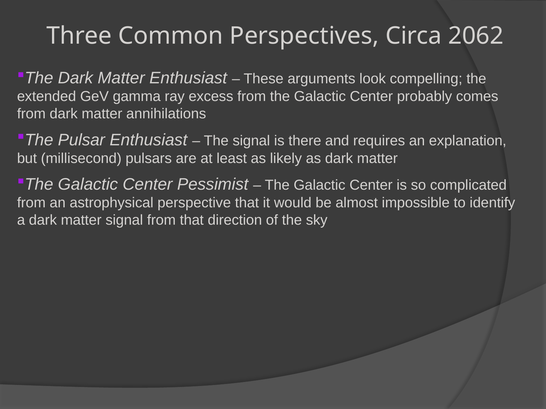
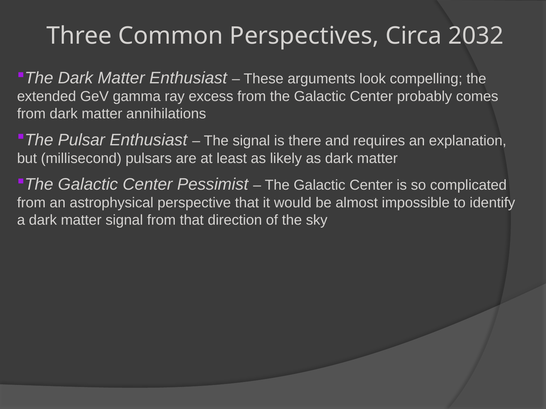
2062: 2062 -> 2032
